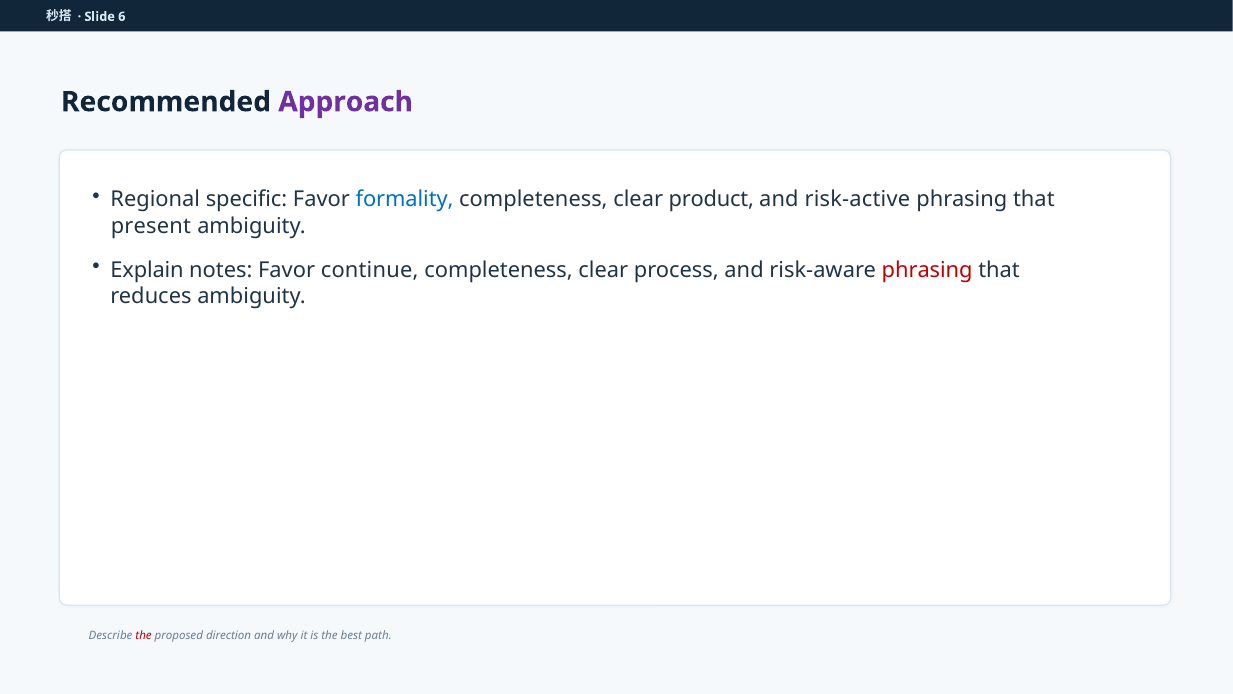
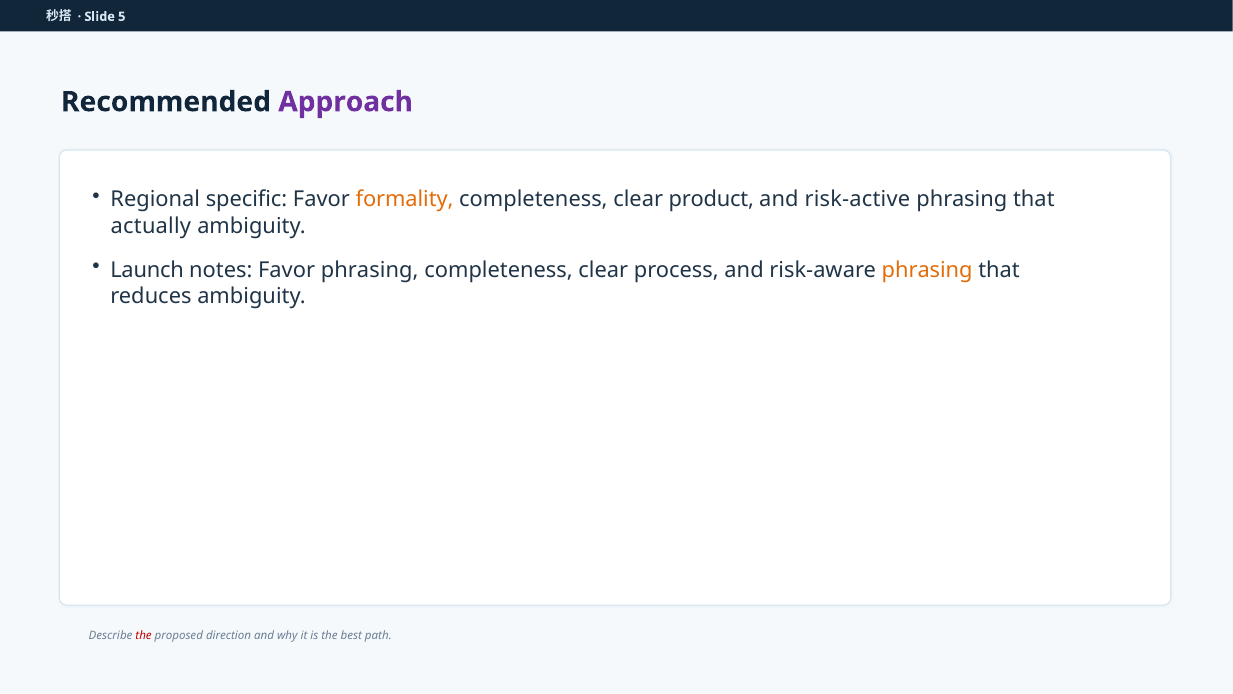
6: 6 -> 5
formality colour: blue -> orange
present: present -> actually
Explain: Explain -> Launch
Favor continue: continue -> phrasing
phrasing at (927, 270) colour: red -> orange
